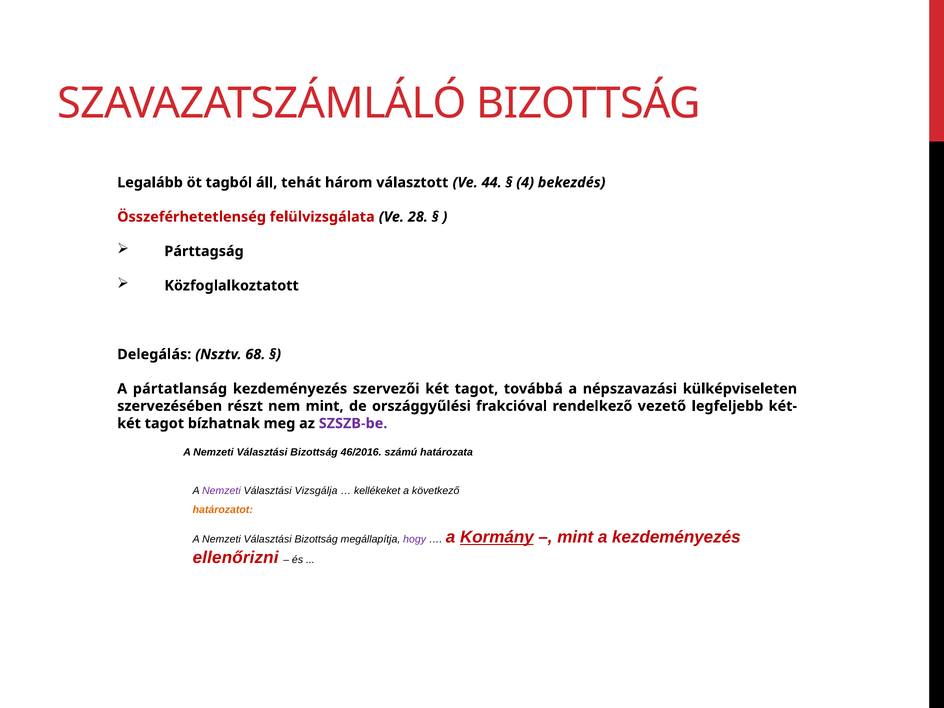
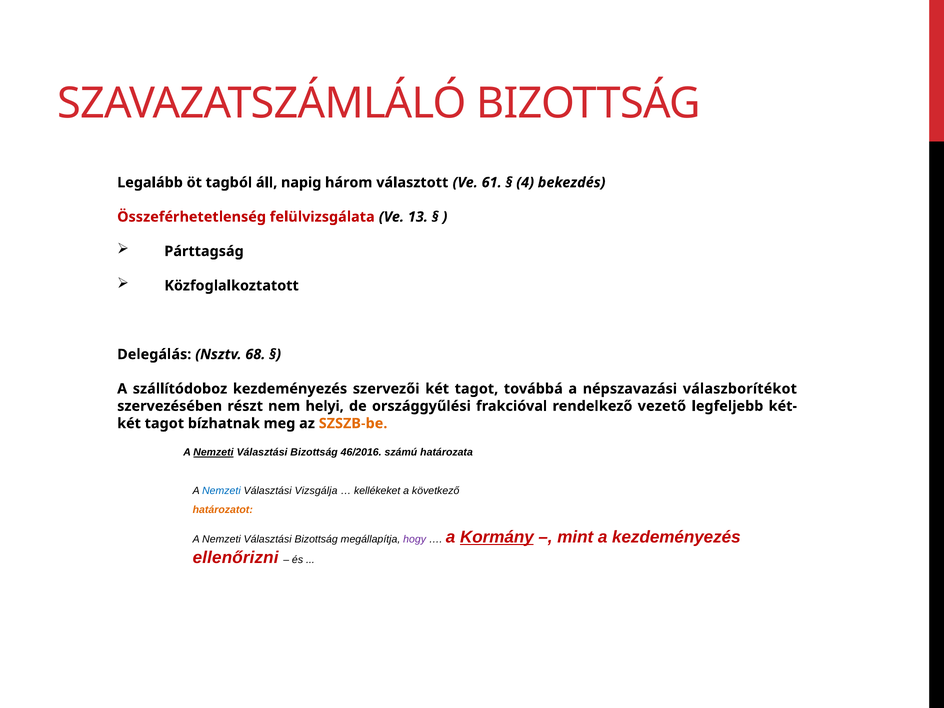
tehát: tehát -> napig
44: 44 -> 61
28: 28 -> 13
pártatlanság: pártatlanság -> szállítódoboz
külképviseleten: külképviseleten -> válaszborítékot
nem mint: mint -> helyi
SZSZB-be colour: purple -> orange
Nemzeti at (213, 453) underline: none -> present
Nemzeti at (221, 491) colour: purple -> blue
